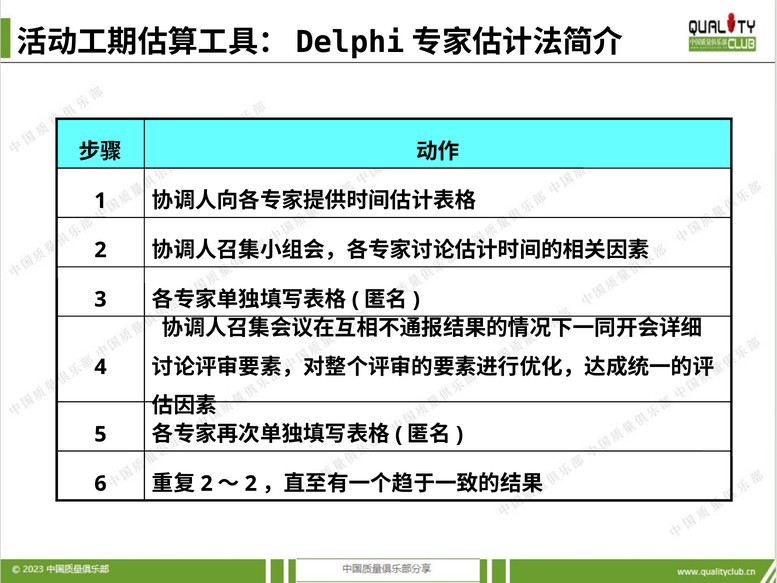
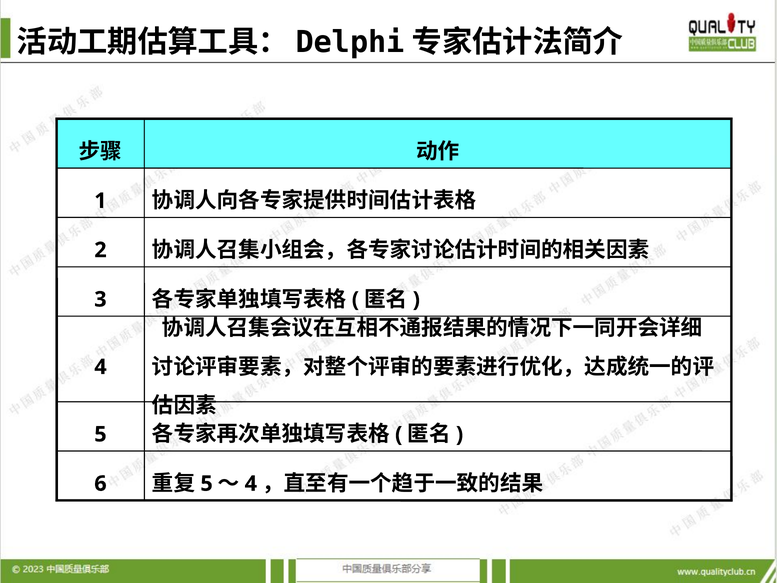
2 at (207, 483): 2 -> 5
2 at (251, 483): 2 -> 4
